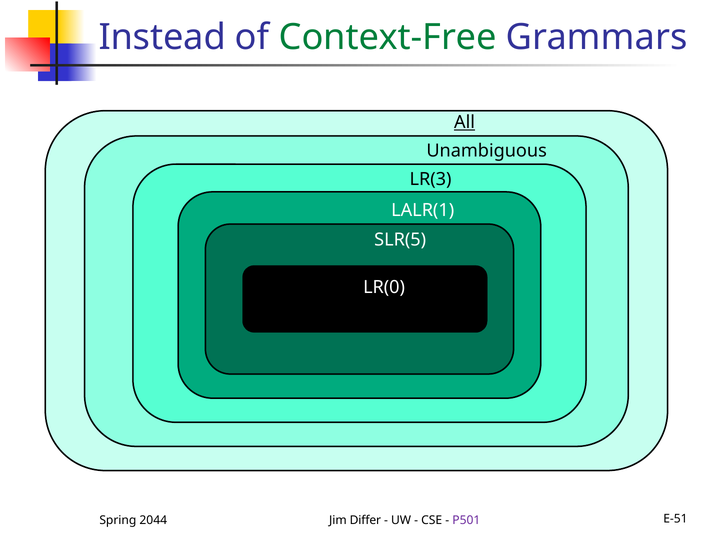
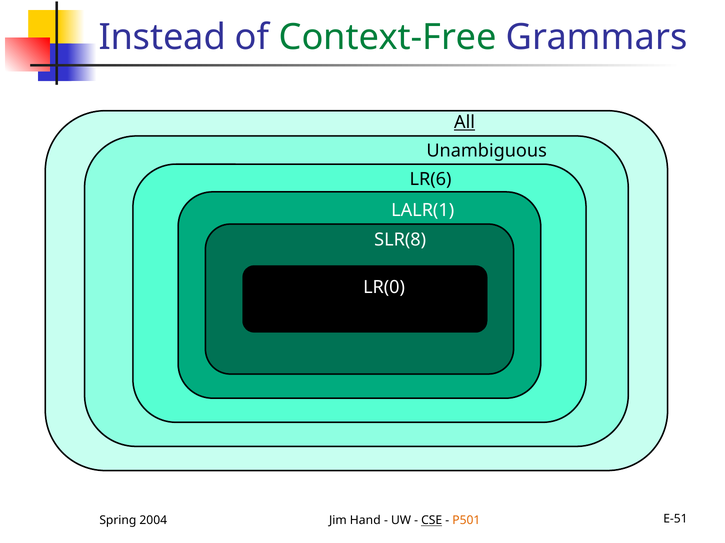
LR(3: LR(3 -> LR(6
SLR(5: SLR(5 -> SLR(8
2044: 2044 -> 2004
Differ: Differ -> Hand
CSE underline: none -> present
P501 colour: purple -> orange
